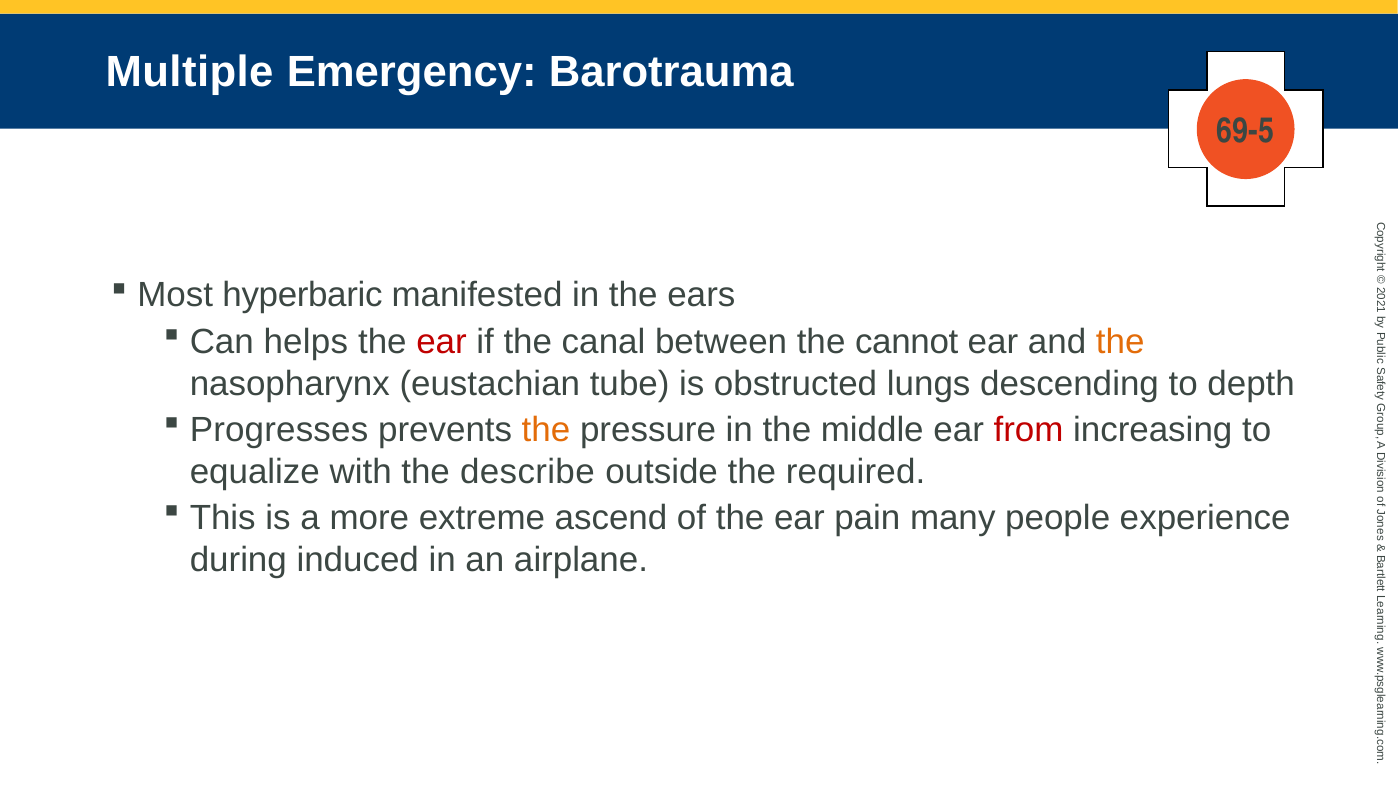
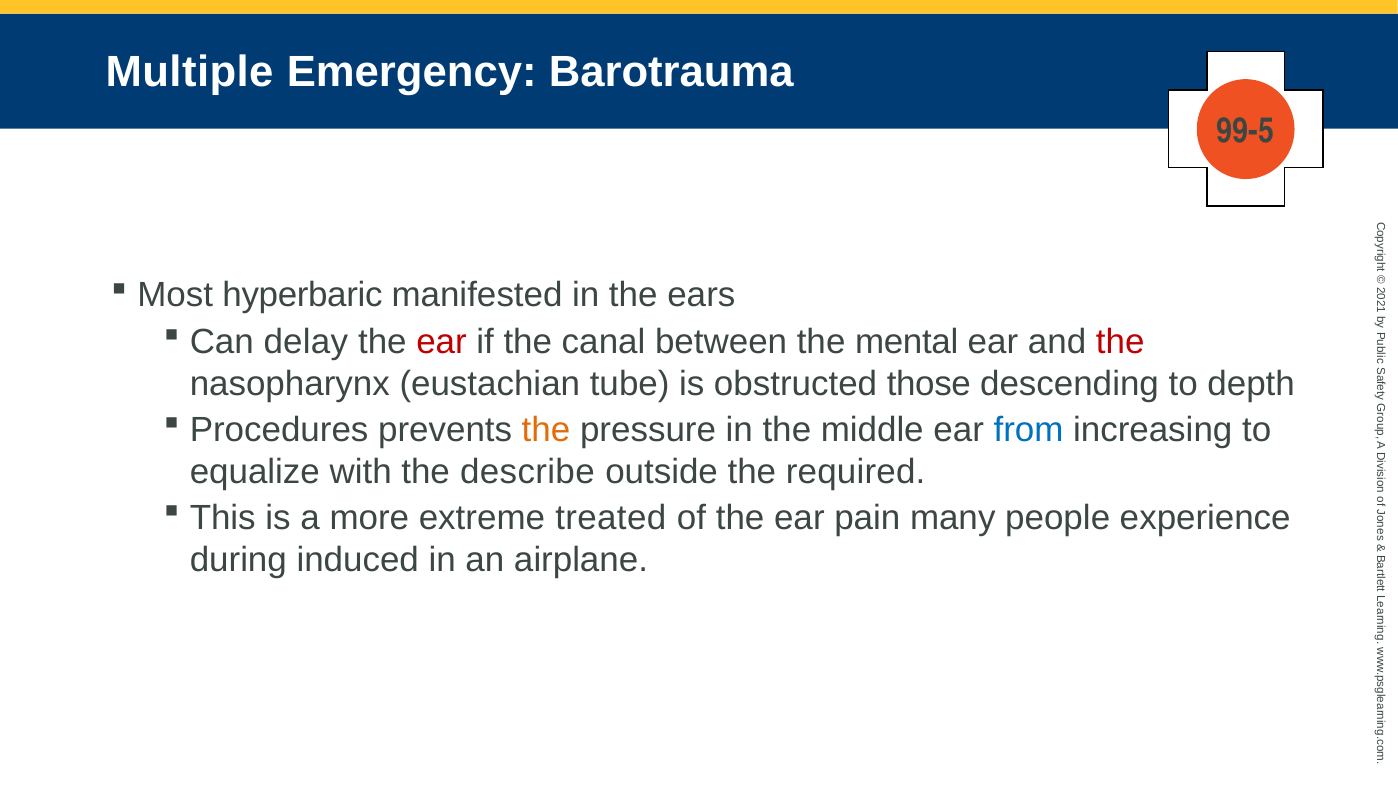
69-5: 69-5 -> 99-5
helps: helps -> delay
cannot: cannot -> mental
the at (1120, 342) colour: orange -> red
lungs: lungs -> those
Progresses: Progresses -> Procedures
from colour: red -> blue
ascend: ascend -> treated
